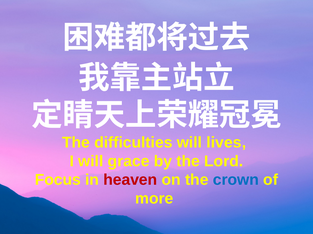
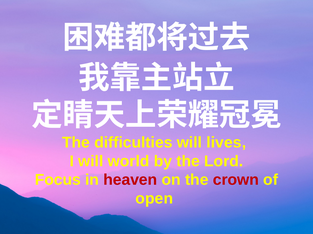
grace: grace -> world
crown colour: blue -> red
more: more -> open
